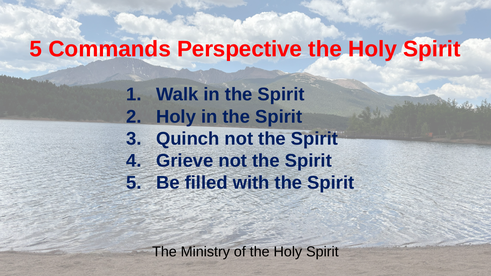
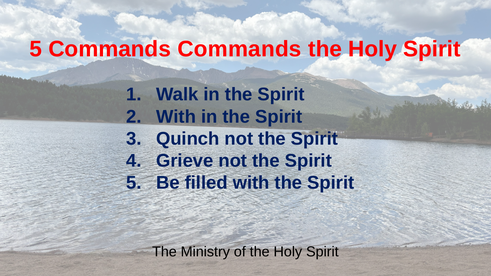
Commands Perspective: Perspective -> Commands
Holy at (176, 117): Holy -> With
